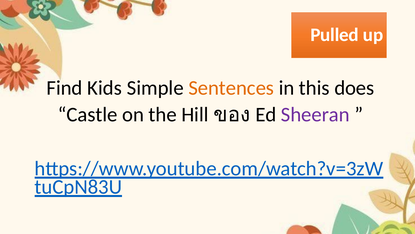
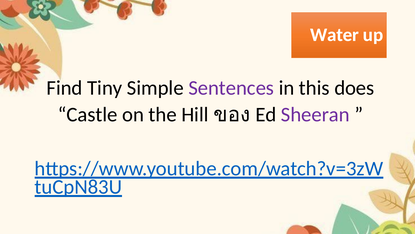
Pulled: Pulled -> Water
Kids: Kids -> Tiny
Sentences colour: orange -> purple
